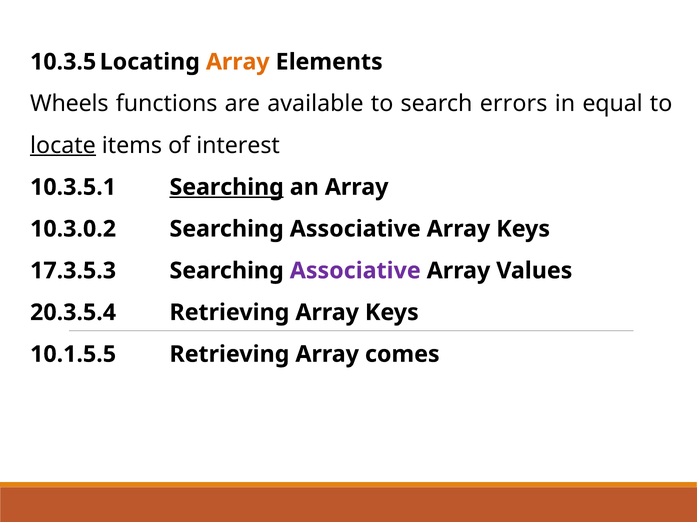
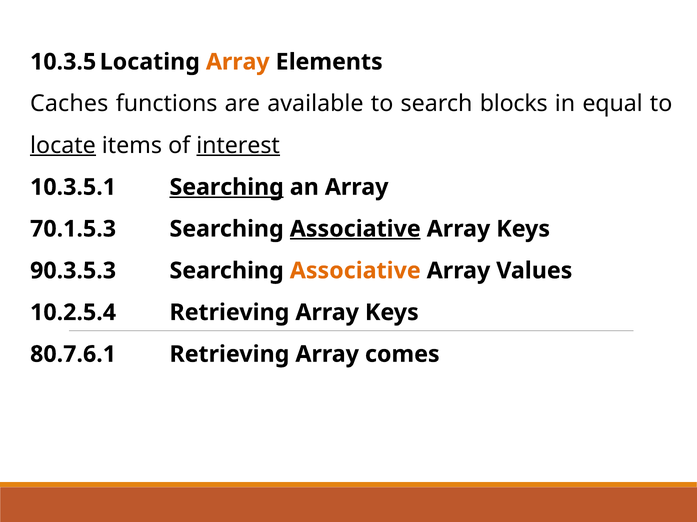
Wheels: Wheels -> Caches
errors: errors -> blocks
interest underline: none -> present
10.3.0.2: 10.3.0.2 -> 70.1.5.3
Associative at (355, 229) underline: none -> present
17.3.5.3: 17.3.5.3 -> 90.3.5.3
Associative at (355, 271) colour: purple -> orange
20.3.5.4: 20.3.5.4 -> 10.2.5.4
10.1.5.5: 10.1.5.5 -> 80.7.6.1
